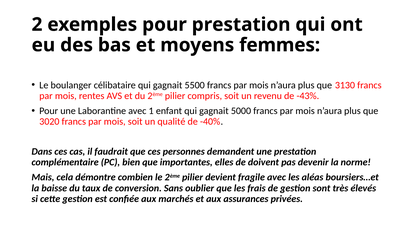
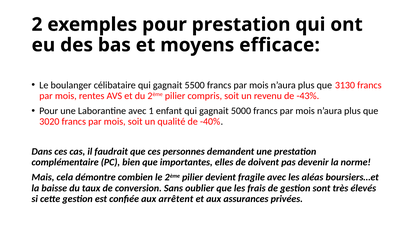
femmes: femmes -> efficace
marchés: marchés -> arrêtent
